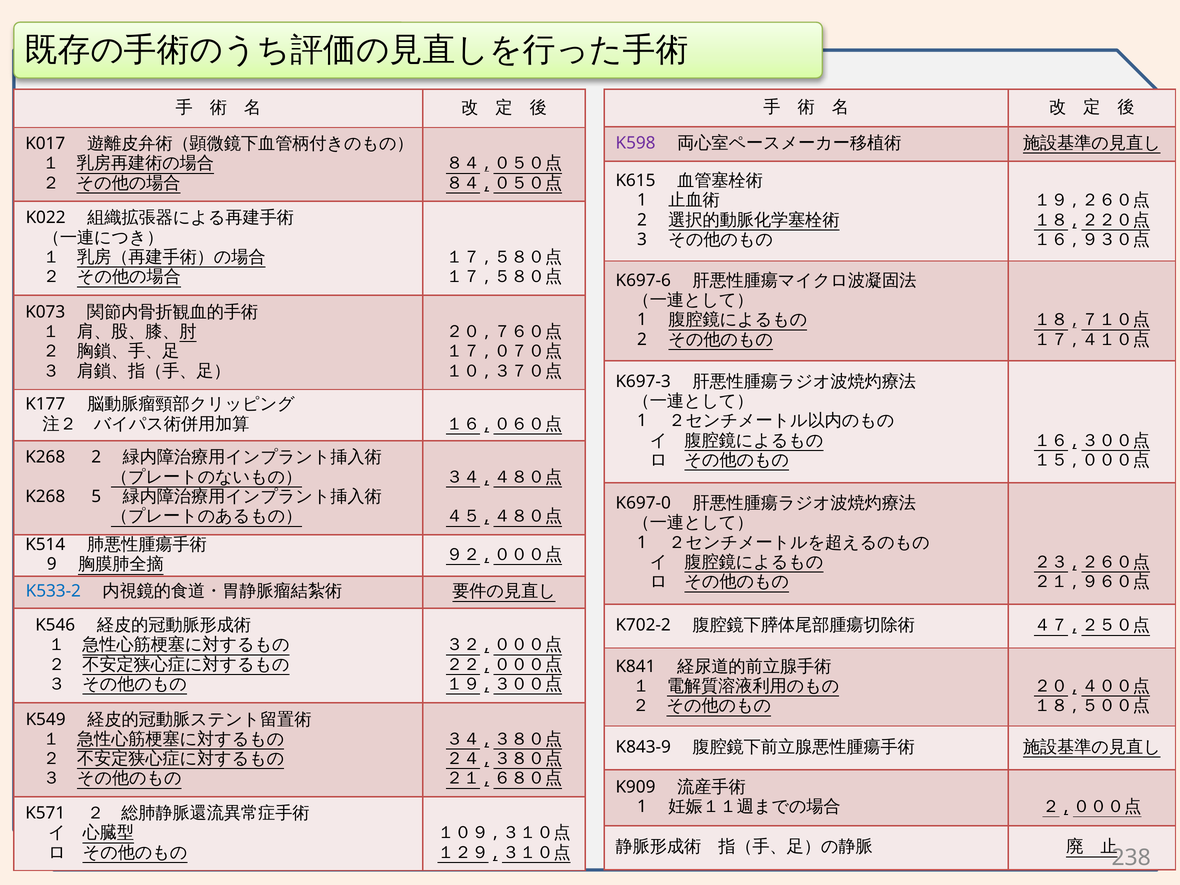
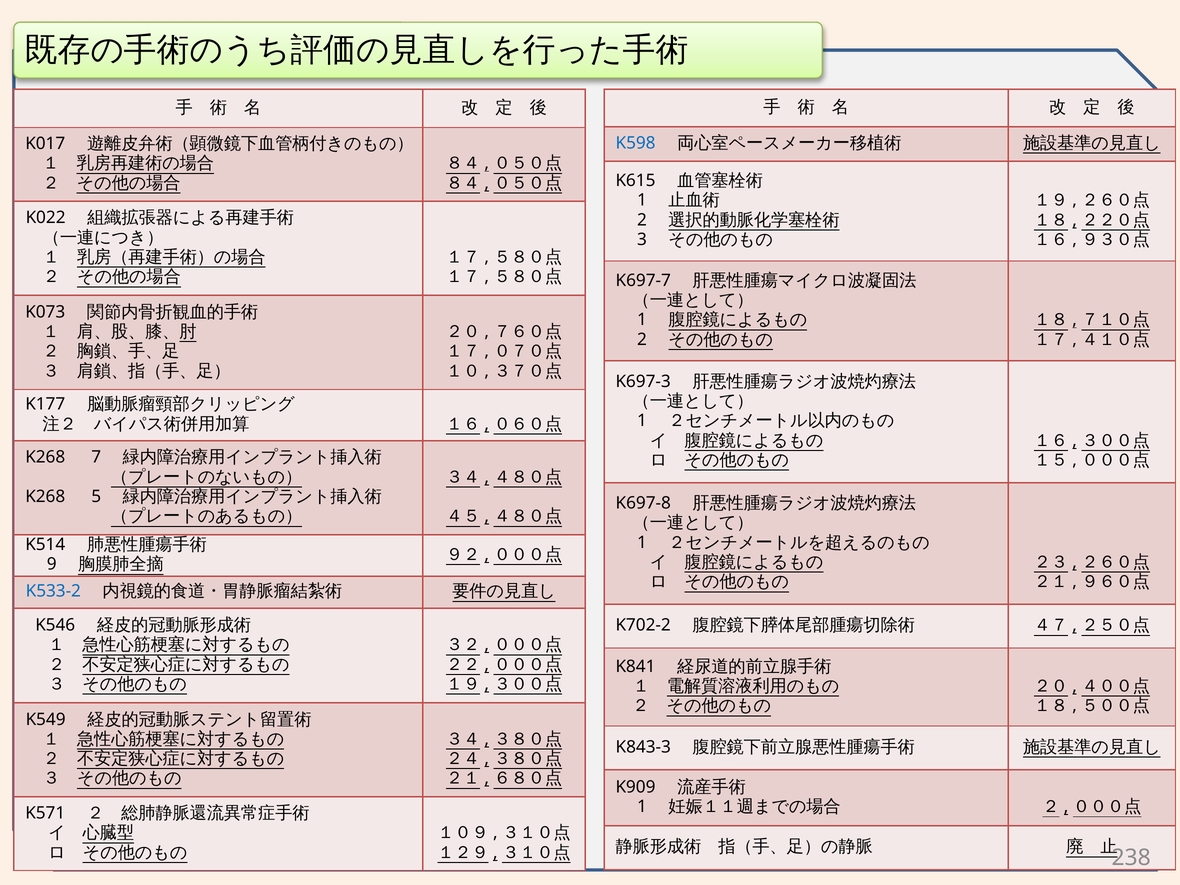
K598 colour: purple -> blue
K697-6: K697-6 -> K697-7
K268 2: 2 -> 7
K697-0: K697-0 -> K697-8
K843-9: K843-9 -> K843-3
